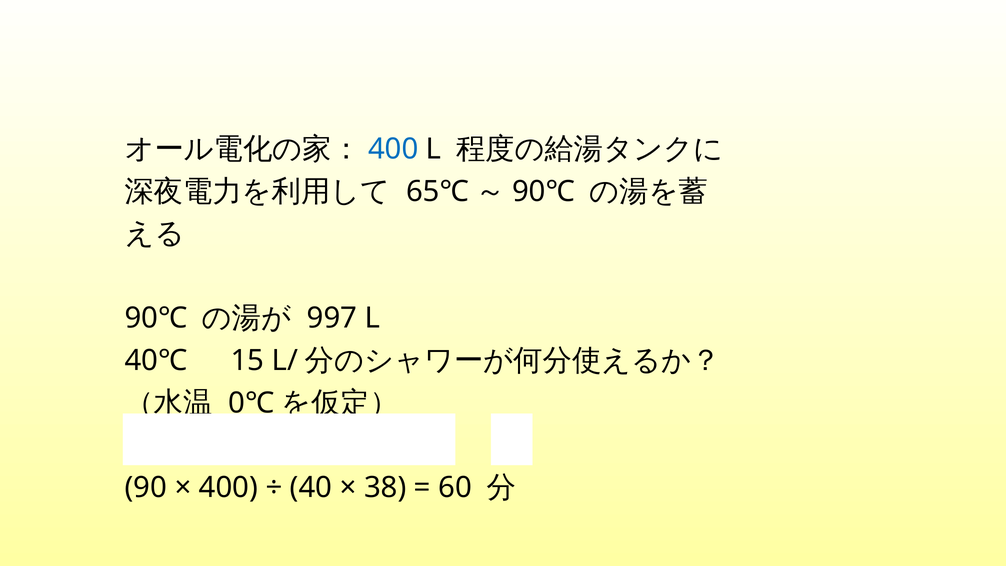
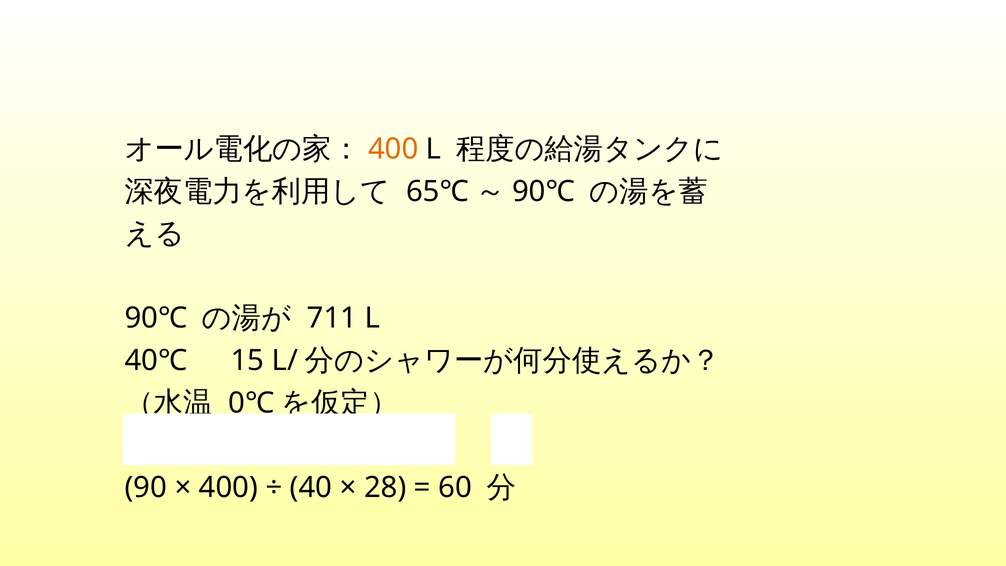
400 at (393, 149) colour: blue -> orange
997: 997 -> 711
38: 38 -> 28
